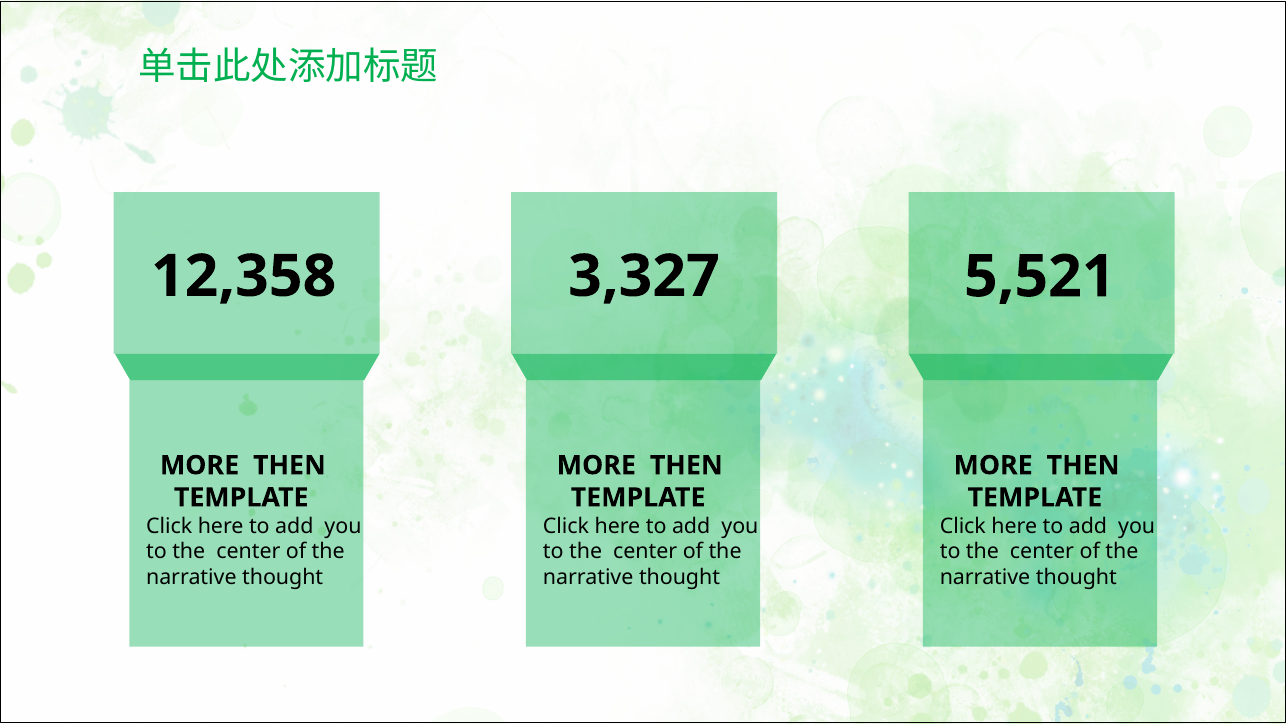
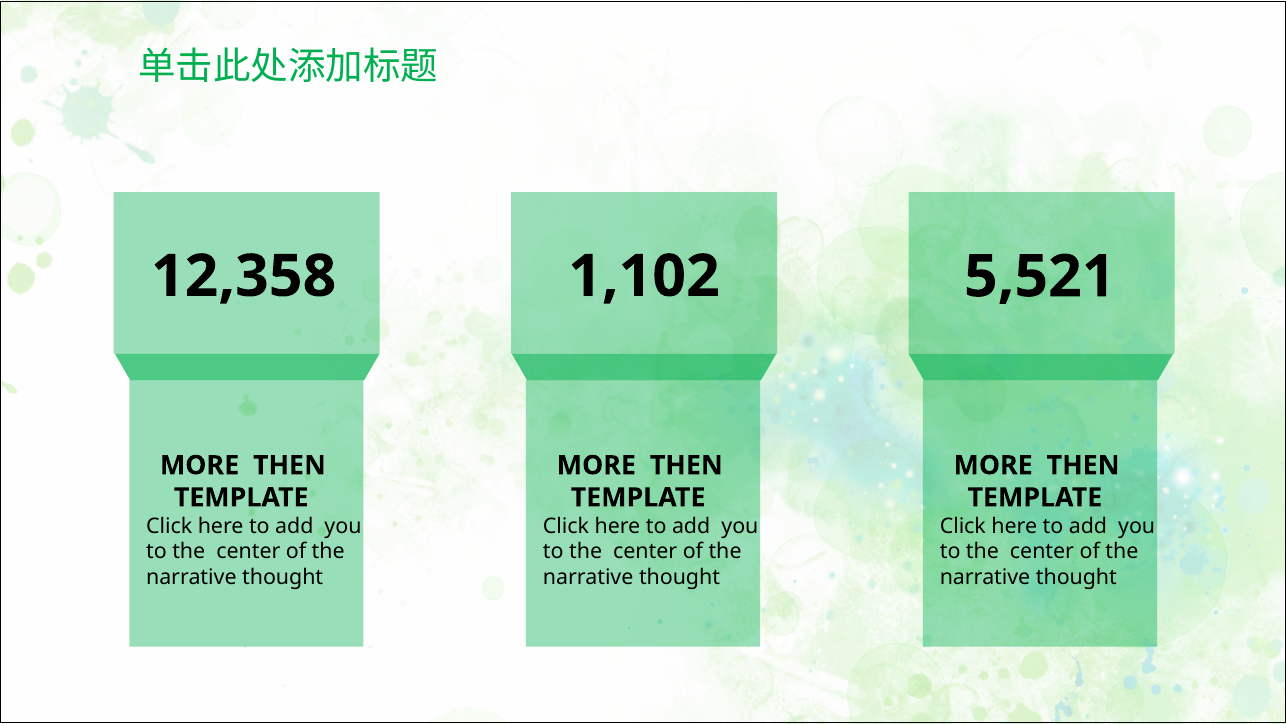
3,327: 3,327 -> 1,102
